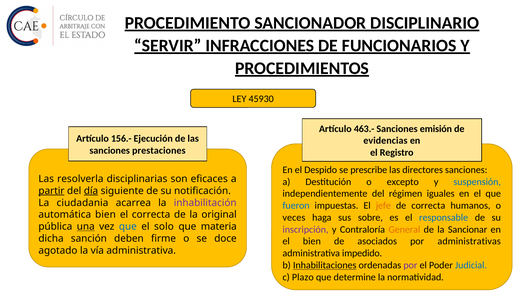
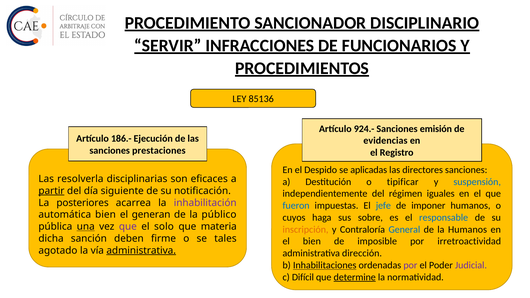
45930: 45930 -> 85136
463.-: 463.- -> 924.-
156.-: 156.- -> 186.-
prescribe: prescribe -> aplicadas
excepto: excepto -> tipificar
día underline: present -> none
ciudadania: ciudadania -> posteriores
jefe colour: orange -> blue
de correcta: correcta -> imponer
el correcta: correcta -> generan
original: original -> público
veces: veces -> cuyos
que at (128, 227) colour: blue -> purple
inscripción colour: purple -> orange
General colour: orange -> blue
la Sancionar: Sancionar -> Humanos
doce: doce -> tales
asociados: asociados -> imposible
administrativas: administrativas -> irretroactividad
administrativa at (141, 251) underline: none -> present
impedido: impedido -> dirección
Judicial colour: blue -> purple
Plazo: Plazo -> Difícil
determine underline: none -> present
